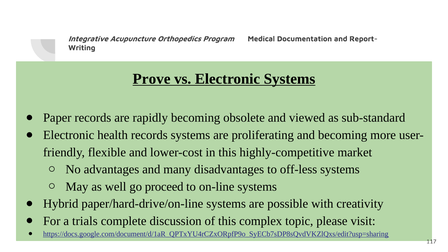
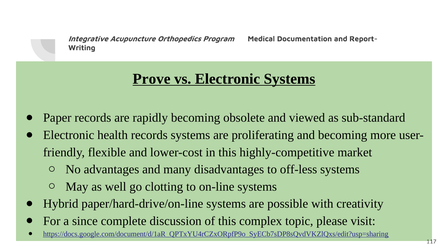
proceed: proceed -> clotting
trials: trials -> since
